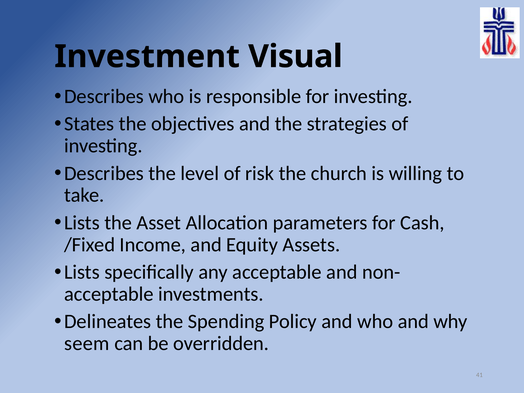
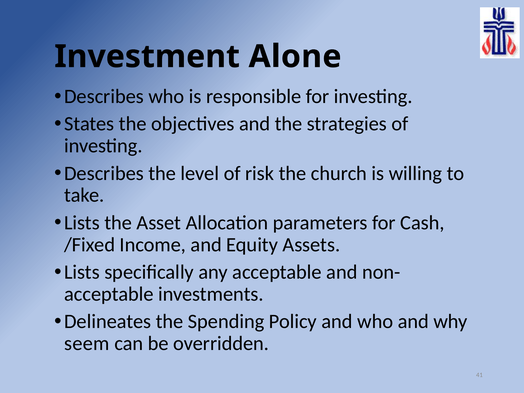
Visual: Visual -> Alone
